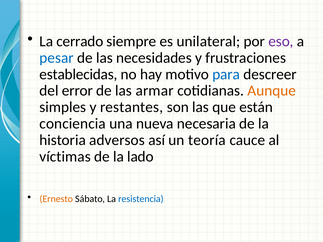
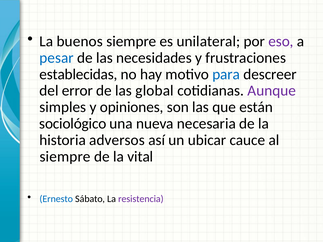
cerrado: cerrado -> buenos
armar: armar -> global
Aunque colour: orange -> purple
restantes: restantes -> opiniones
conciencia: conciencia -> sociológico
teoría: teoría -> ubicar
víctimas at (65, 157): víctimas -> siempre
lado: lado -> vital
Ernesto colour: orange -> blue
resistencia colour: blue -> purple
